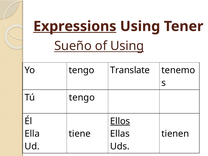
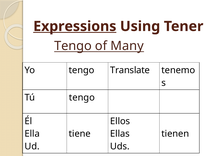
Sueño at (73, 46): Sueño -> Tengo
of Using: Using -> Many
Ellos underline: present -> none
